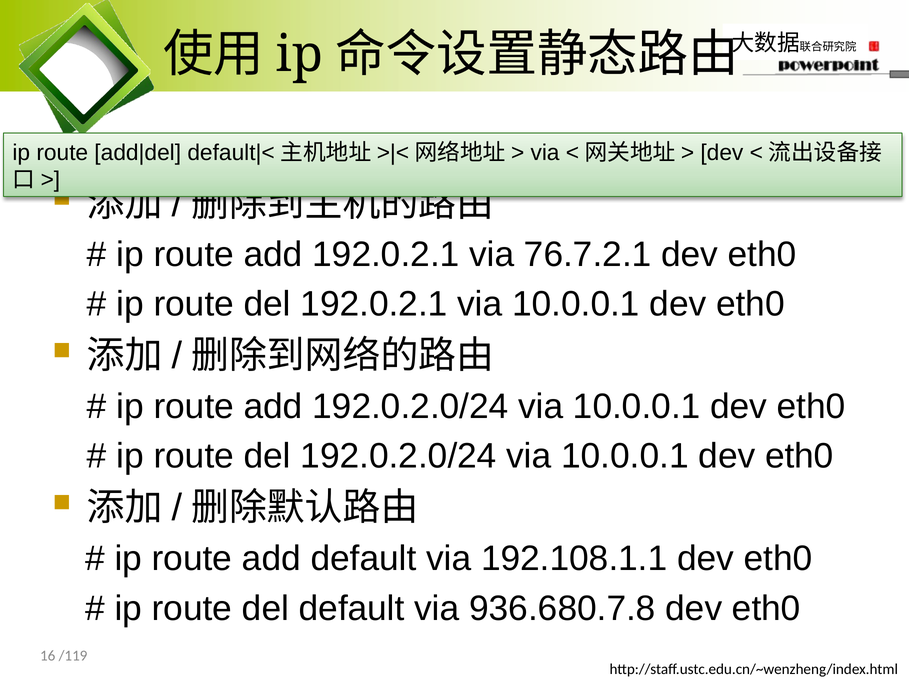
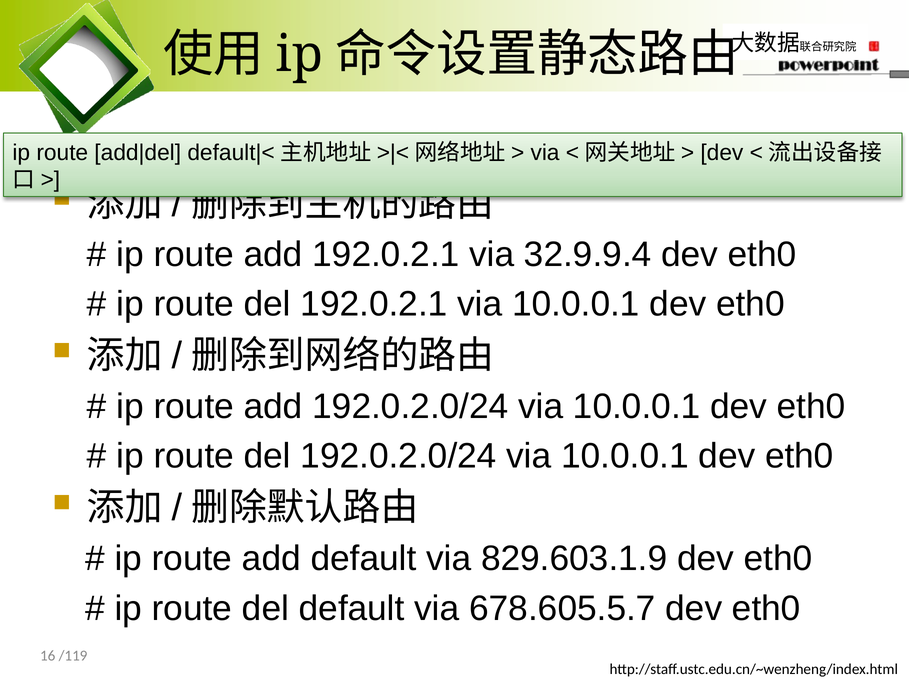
76.7.2.1: 76.7.2.1 -> 32.9.9.4
192.108.1.1: 192.108.1.1 -> 829.603.1.9
936.680.7.8: 936.680.7.8 -> 678.605.5.7
